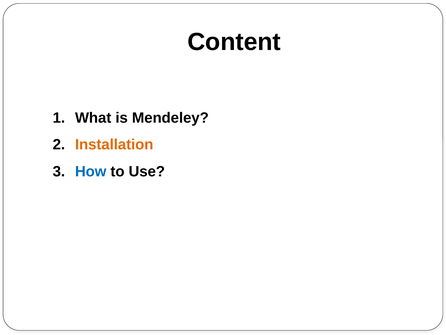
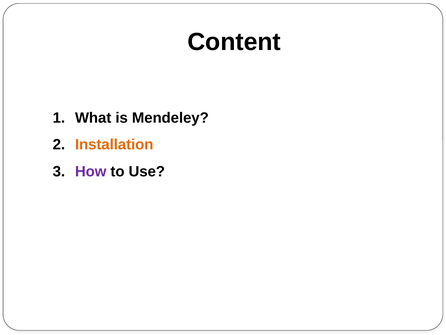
How colour: blue -> purple
